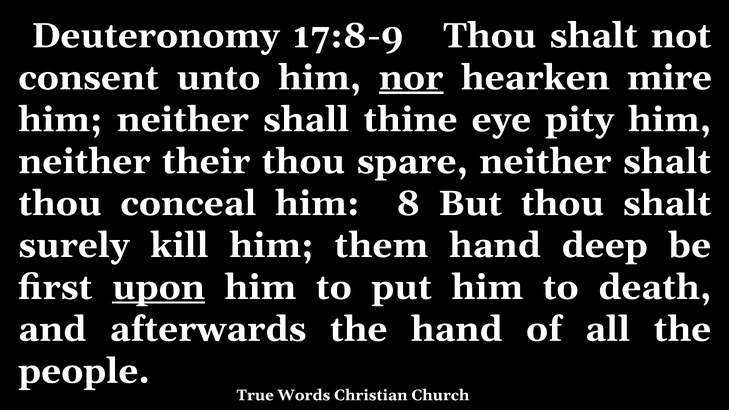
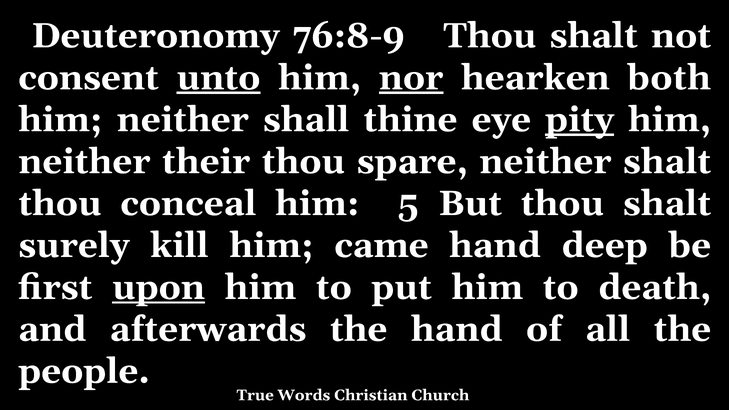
17:8-9: 17:8-9 -> 76:8-9
unto underline: none -> present
mire: mire -> both
pity underline: none -> present
8: 8 -> 5
them: them -> came
